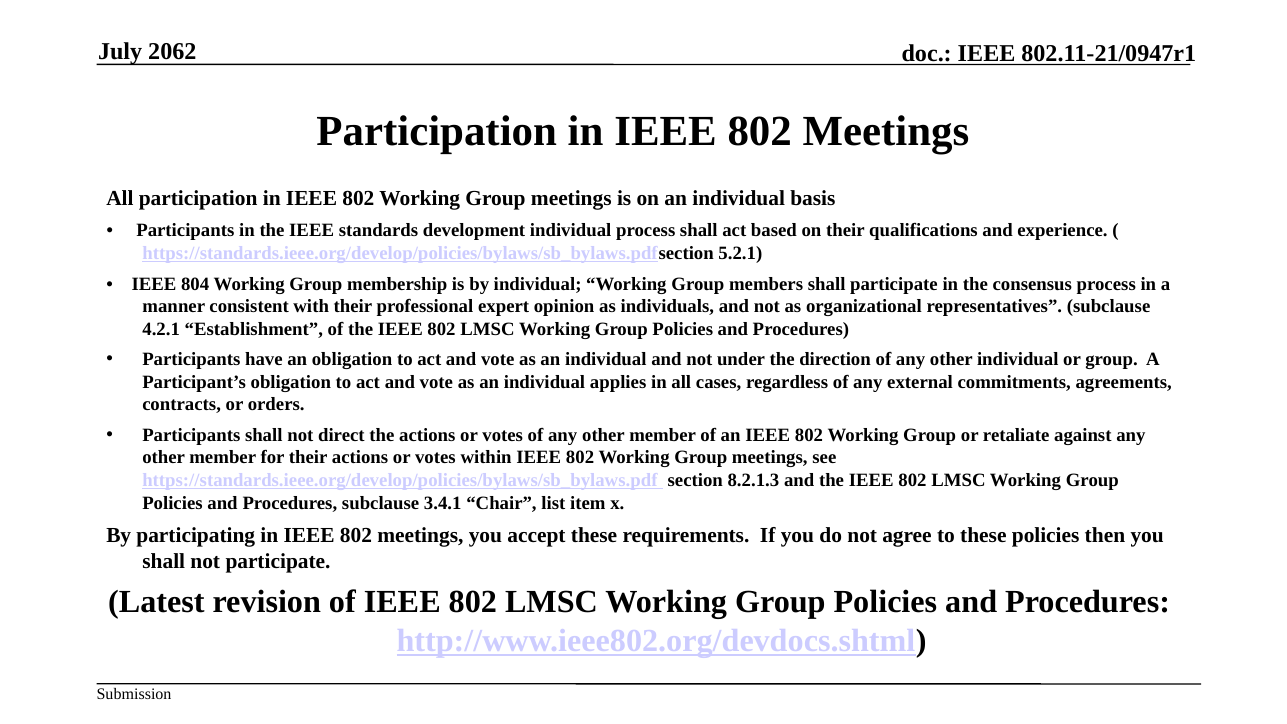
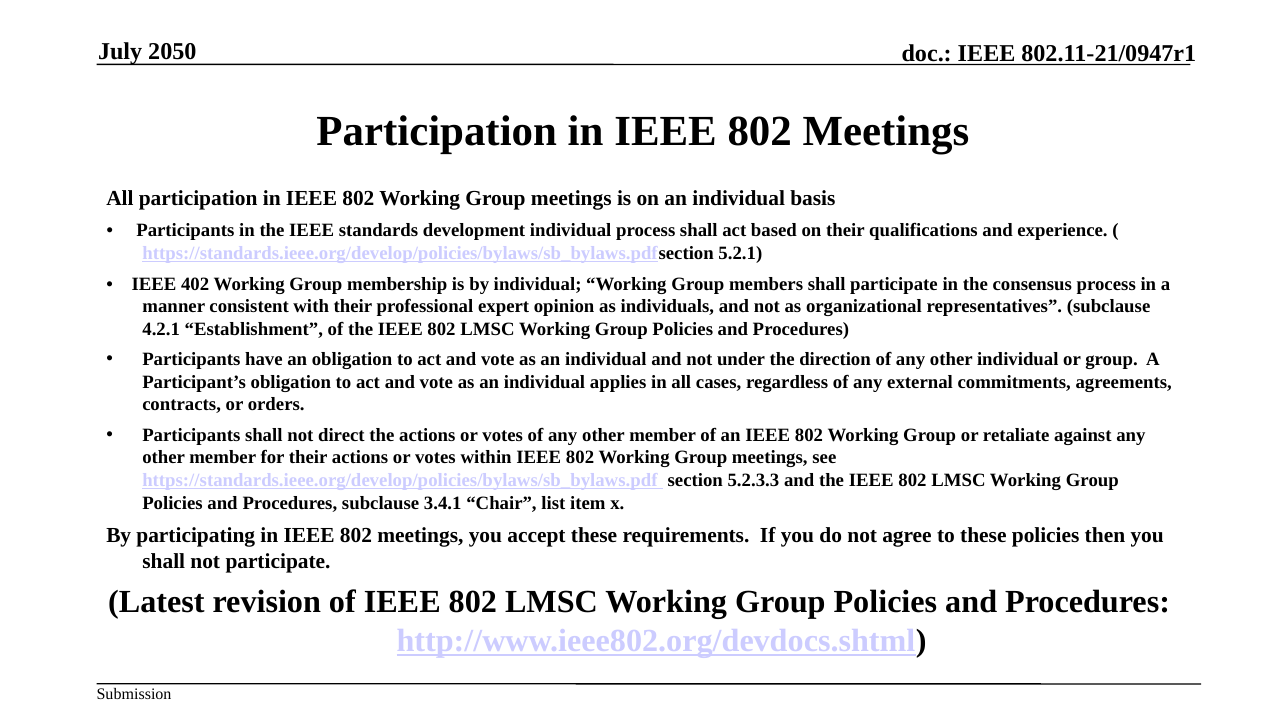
2062: 2062 -> 2050
804: 804 -> 402
8.2.1.3: 8.2.1.3 -> 5.2.3.3
